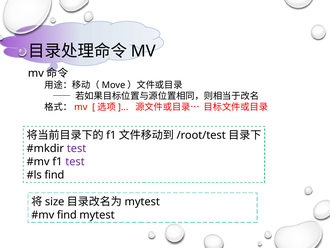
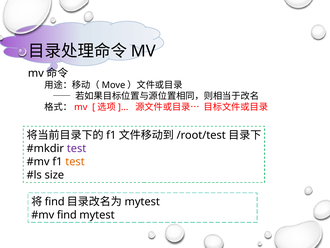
test at (75, 161) colour: purple -> orange
find at (54, 175): find -> size
size at (55, 201): size -> find
